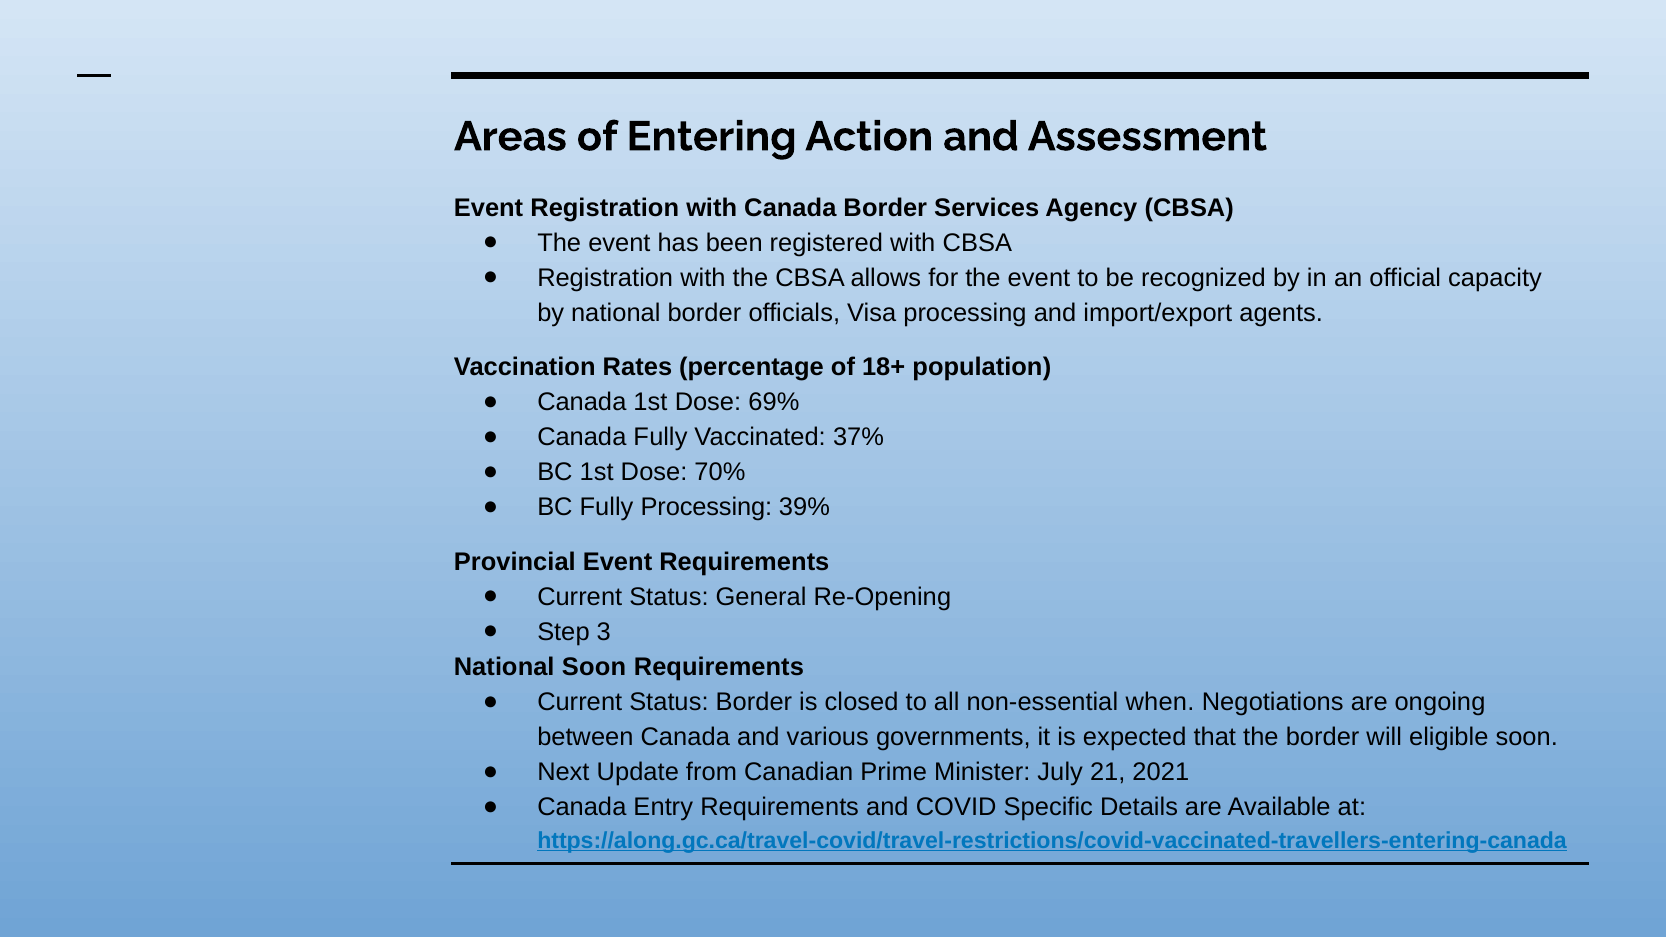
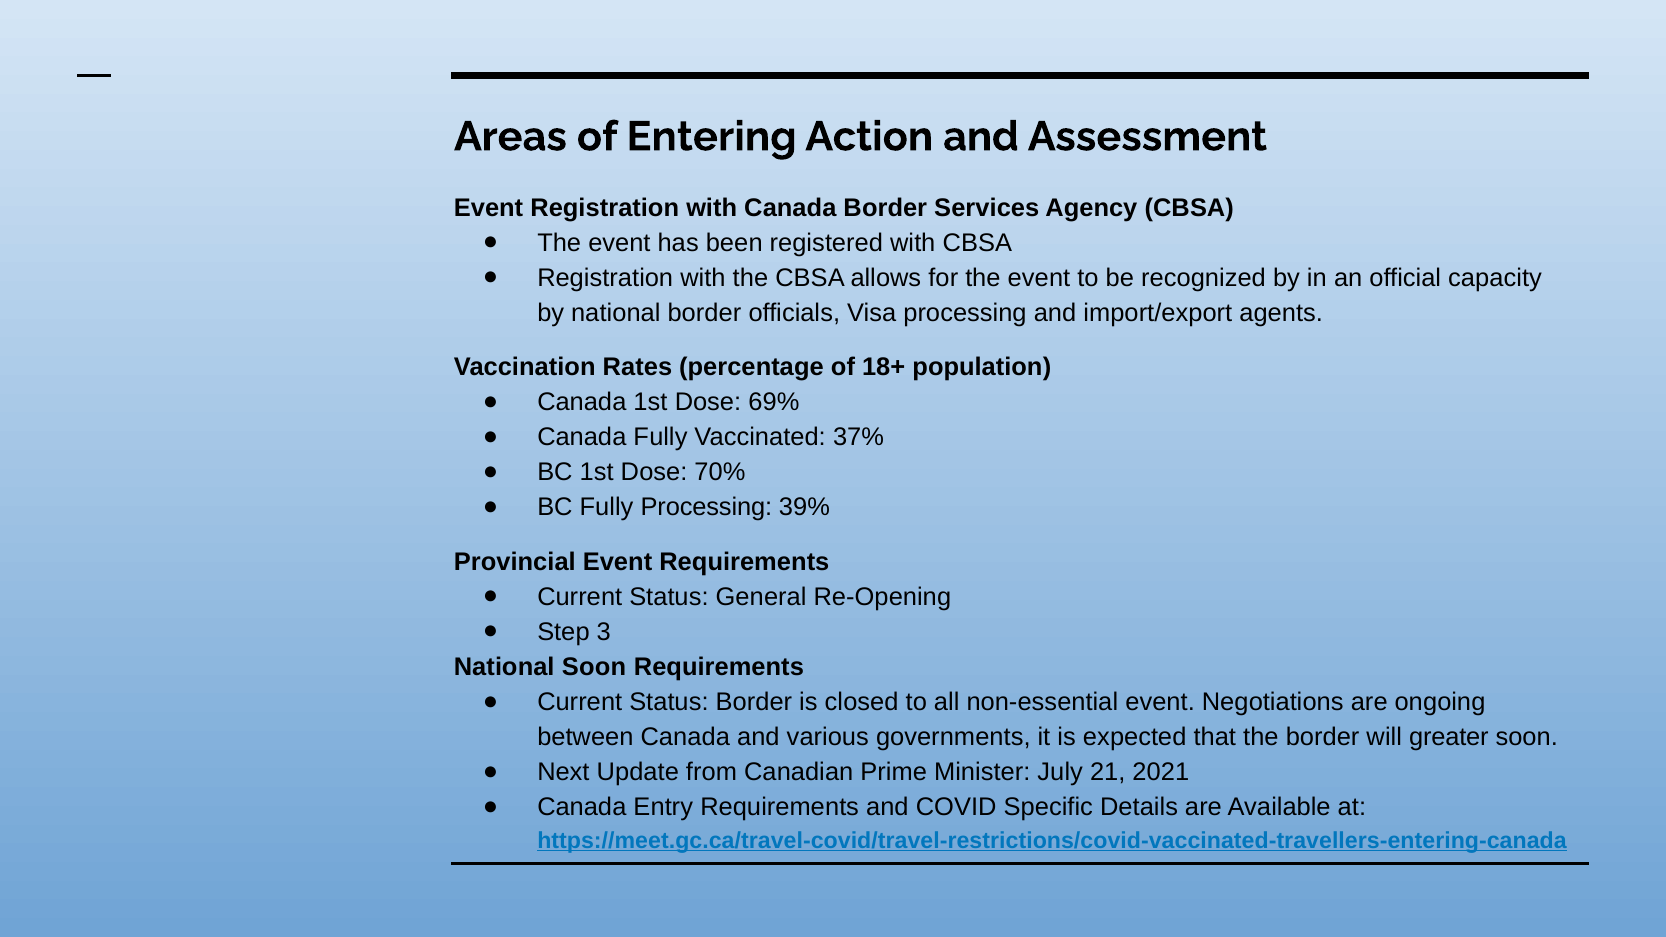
non-essential when: when -> event
eligible: eligible -> greater
https://along.gc.ca/travel-covid/travel-restrictions/covid-vaccinated-travellers-entering-canada: https://along.gc.ca/travel-covid/travel-restrictions/covid-vaccinated-travellers-entering-canada -> https://meet.gc.ca/travel-covid/travel-restrictions/covid-vaccinated-travellers-entering-canada
